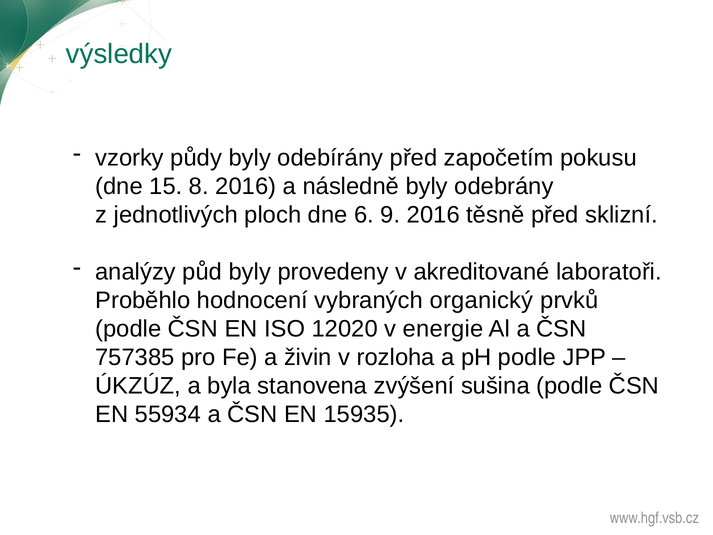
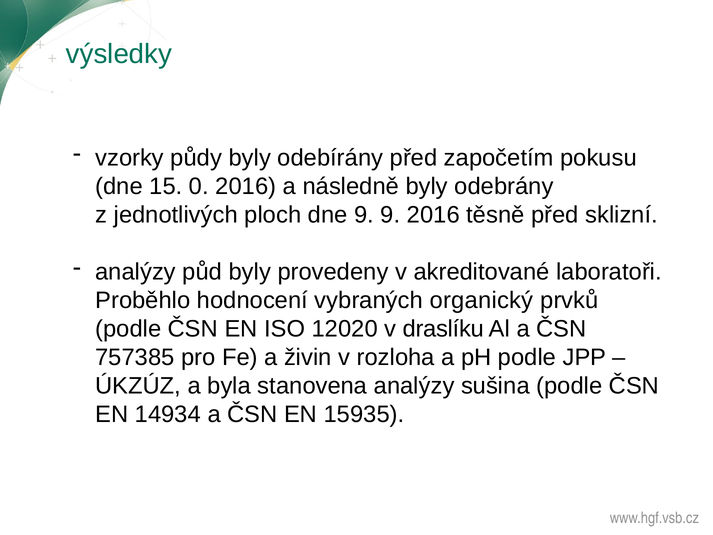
8: 8 -> 0
dne 6: 6 -> 9
energie: energie -> draslíku
stanovena zvýšení: zvýšení -> analýzy
55934: 55934 -> 14934
